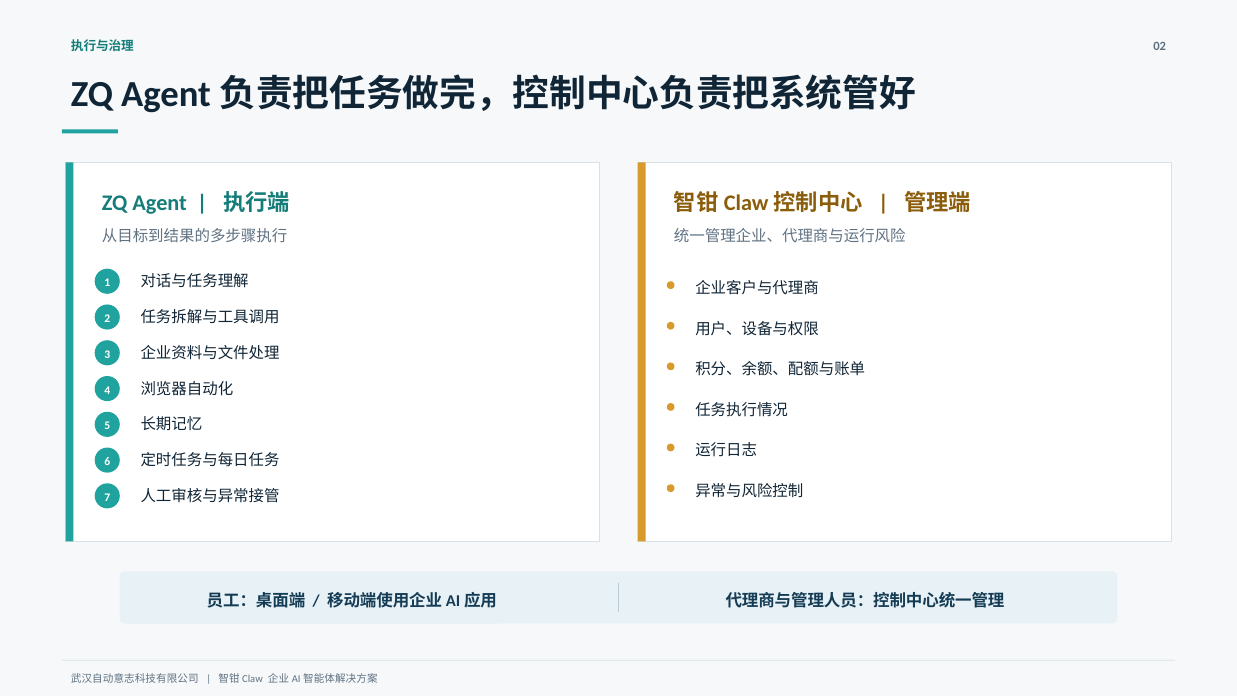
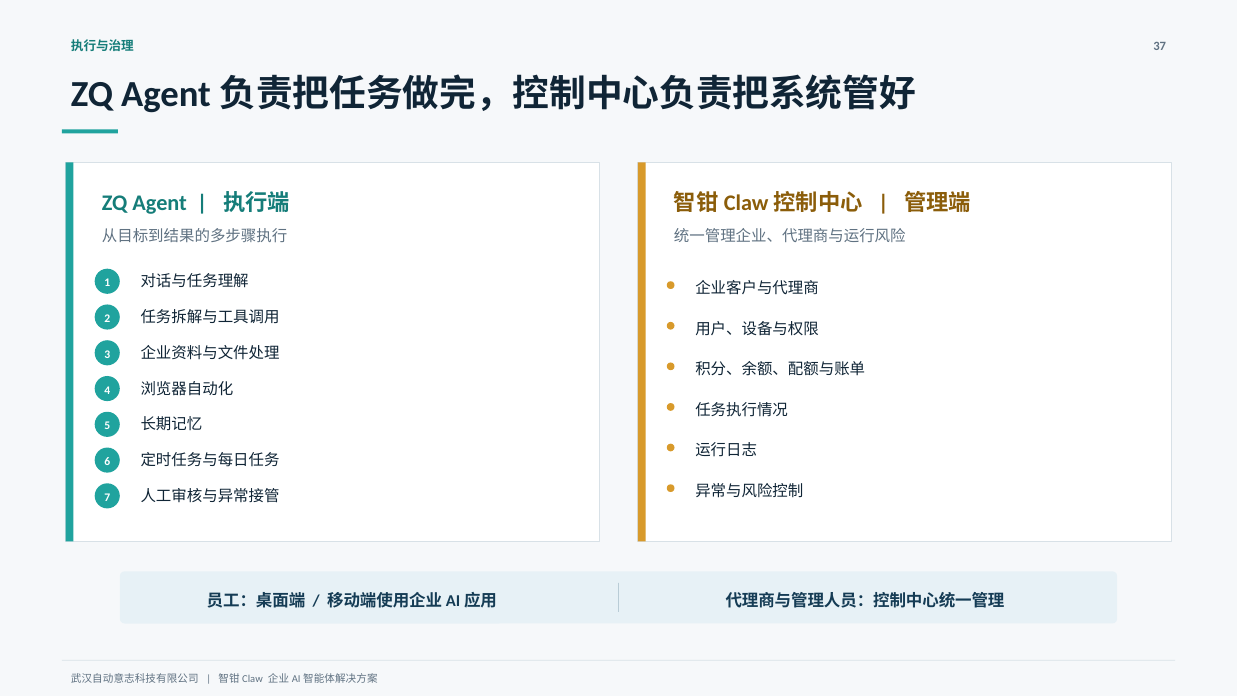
02: 02 -> 37
